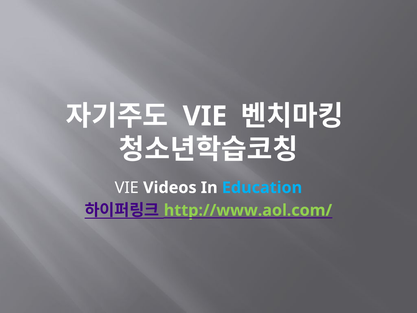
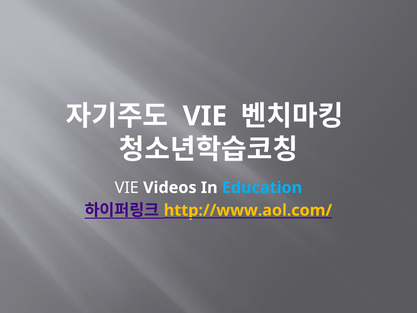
http://www.aol.com/ colour: light green -> yellow
